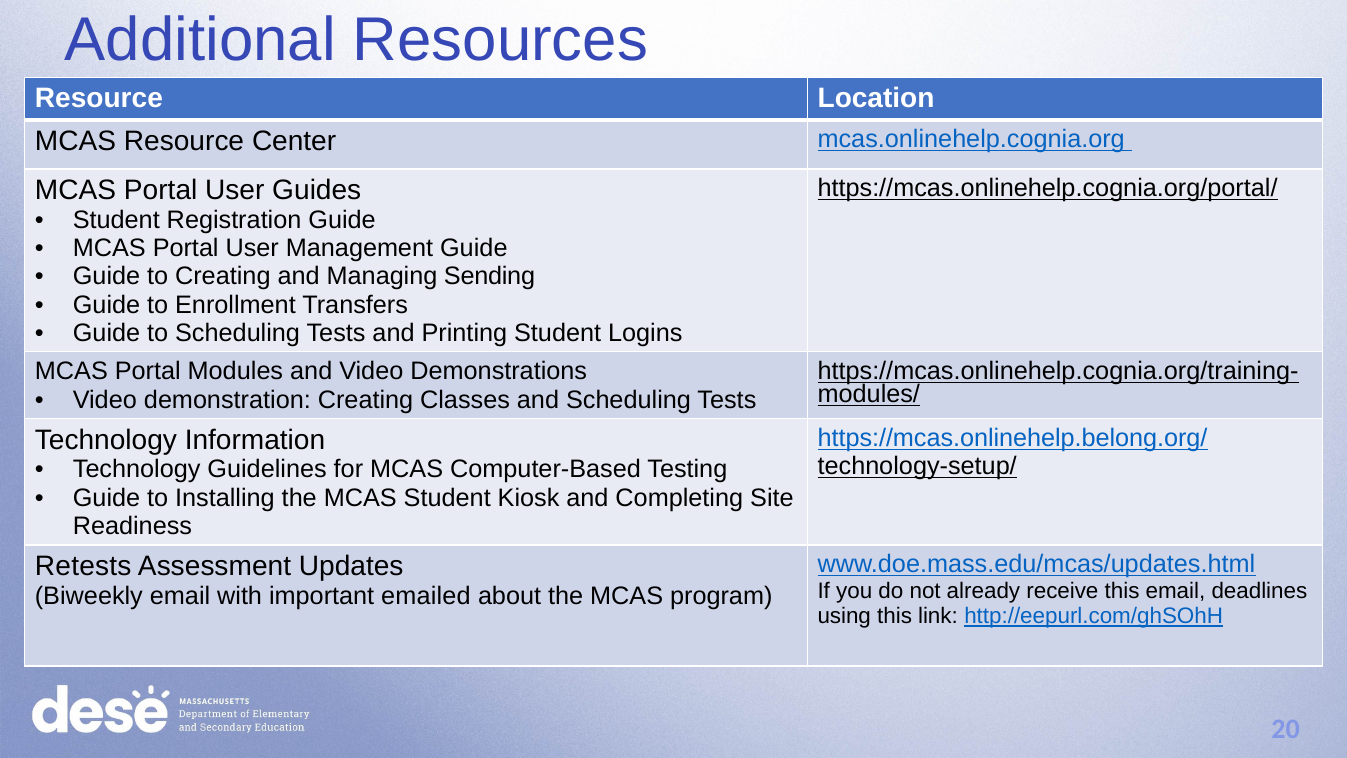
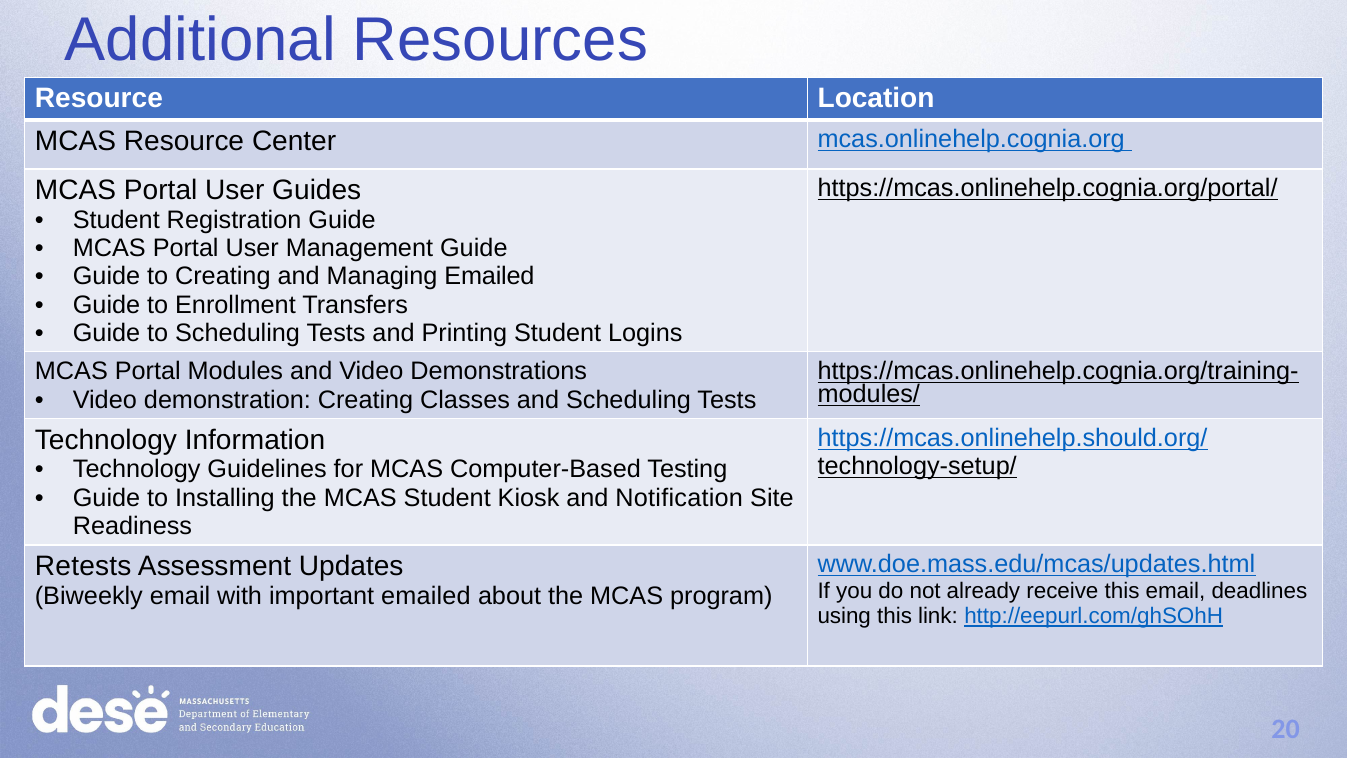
Managing Sending: Sending -> Emailed
https://mcas.onlinehelp.belong.org/: https://mcas.onlinehelp.belong.org/ -> https://mcas.onlinehelp.should.org/
Completing: Completing -> Notification
